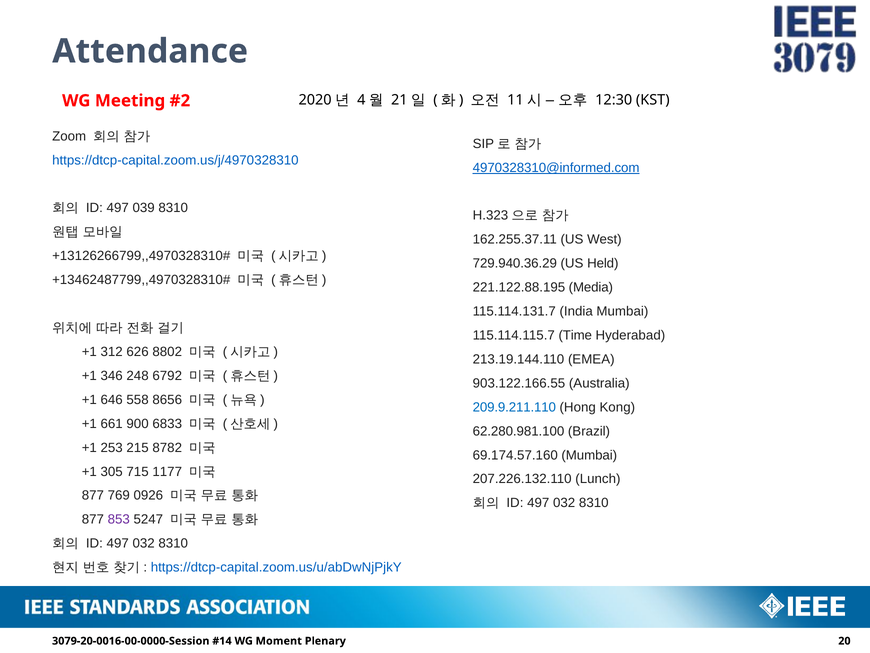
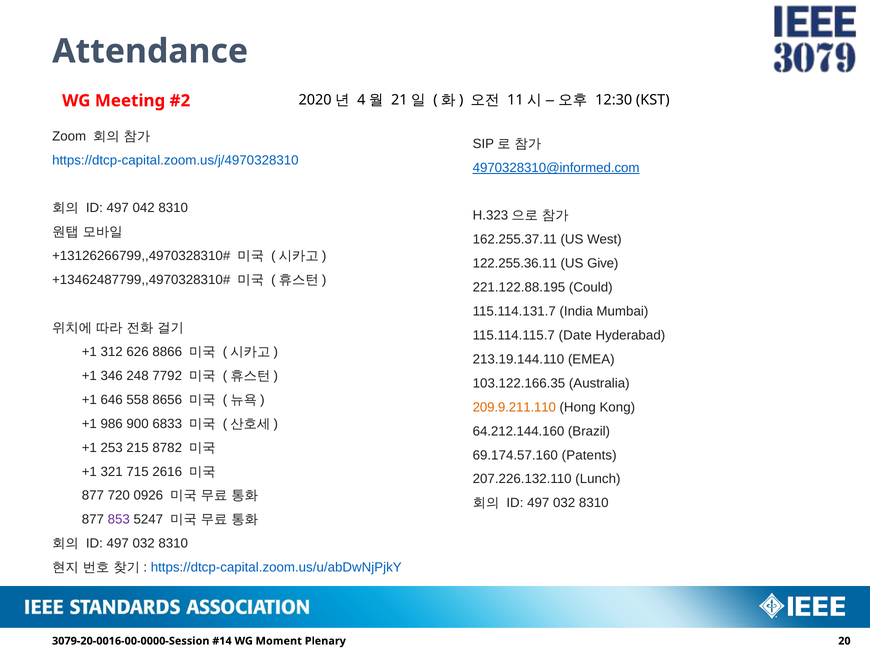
039: 039 -> 042
729.940.36.29: 729.940.36.29 -> 122.255.36.11
Held: Held -> Give
Media: Media -> Could
Time: Time -> Date
8802: 8802 -> 8866
6792: 6792 -> 7792
903.122.166.55: 903.122.166.55 -> 103.122.166.35
209.9.211.110 colour: blue -> orange
661: 661 -> 986
62.280.981.100: 62.280.981.100 -> 64.212.144.160
69.174.57.160 Mumbai: Mumbai -> Patents
305: 305 -> 321
1177: 1177 -> 2616
769: 769 -> 720
